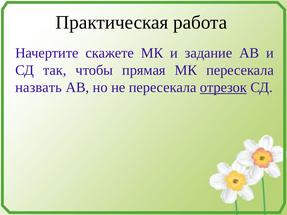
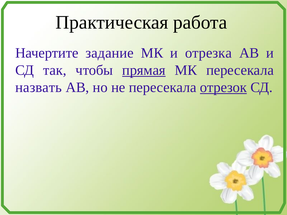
скажете: скажете -> задание
задание: задание -> отрезка
прямая underline: none -> present
